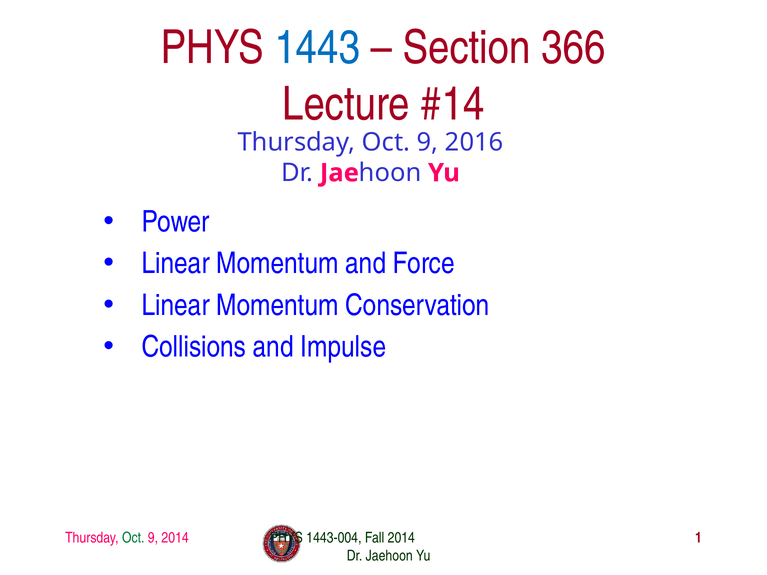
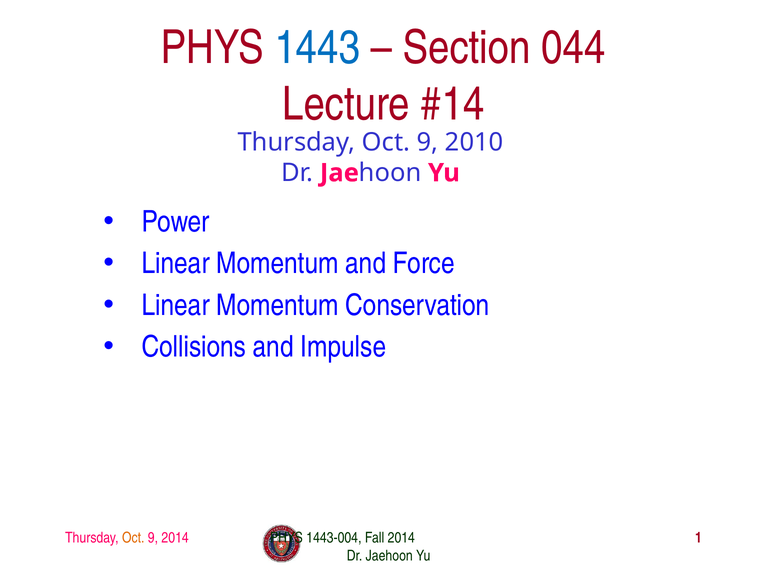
366: 366 -> 044
2016: 2016 -> 2010
Oct at (133, 538) colour: green -> orange
